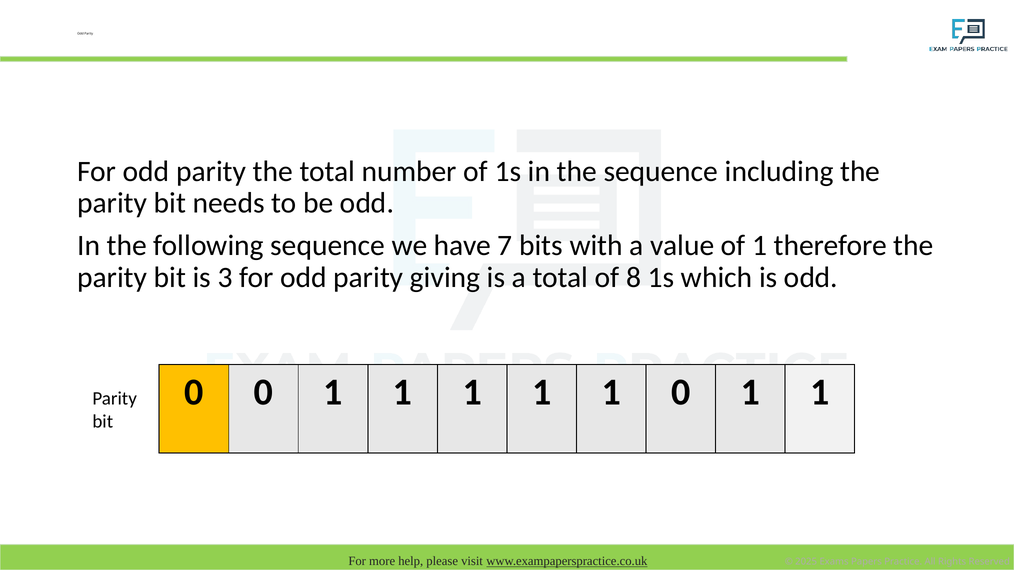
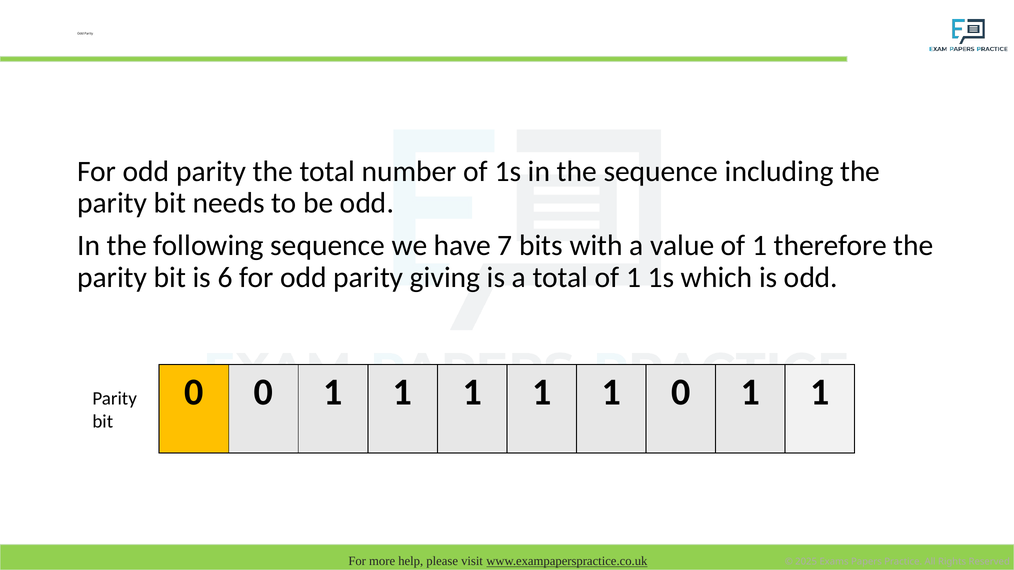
3: 3 -> 6
total of 8: 8 -> 1
